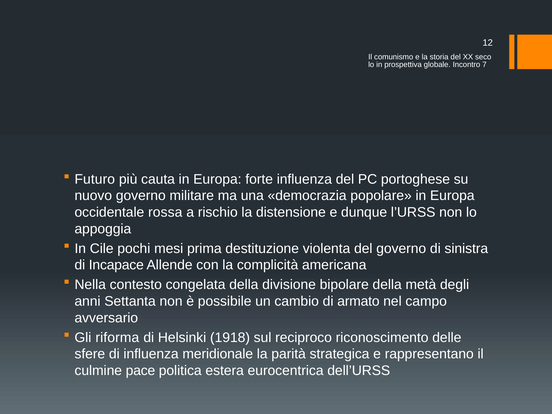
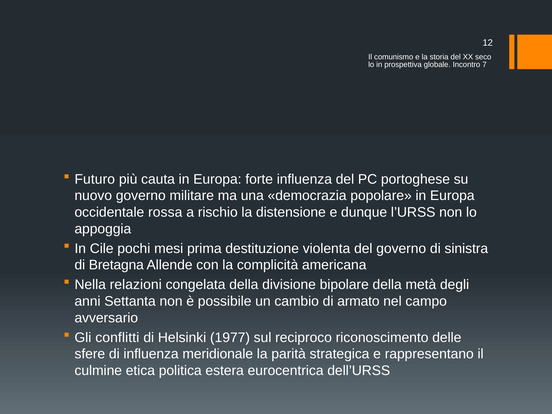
Incapace: Incapace -> Bretagna
contesto: contesto -> relazioni
riforma: riforma -> conflitti
1918: 1918 -> 1977
pace: pace -> etica
